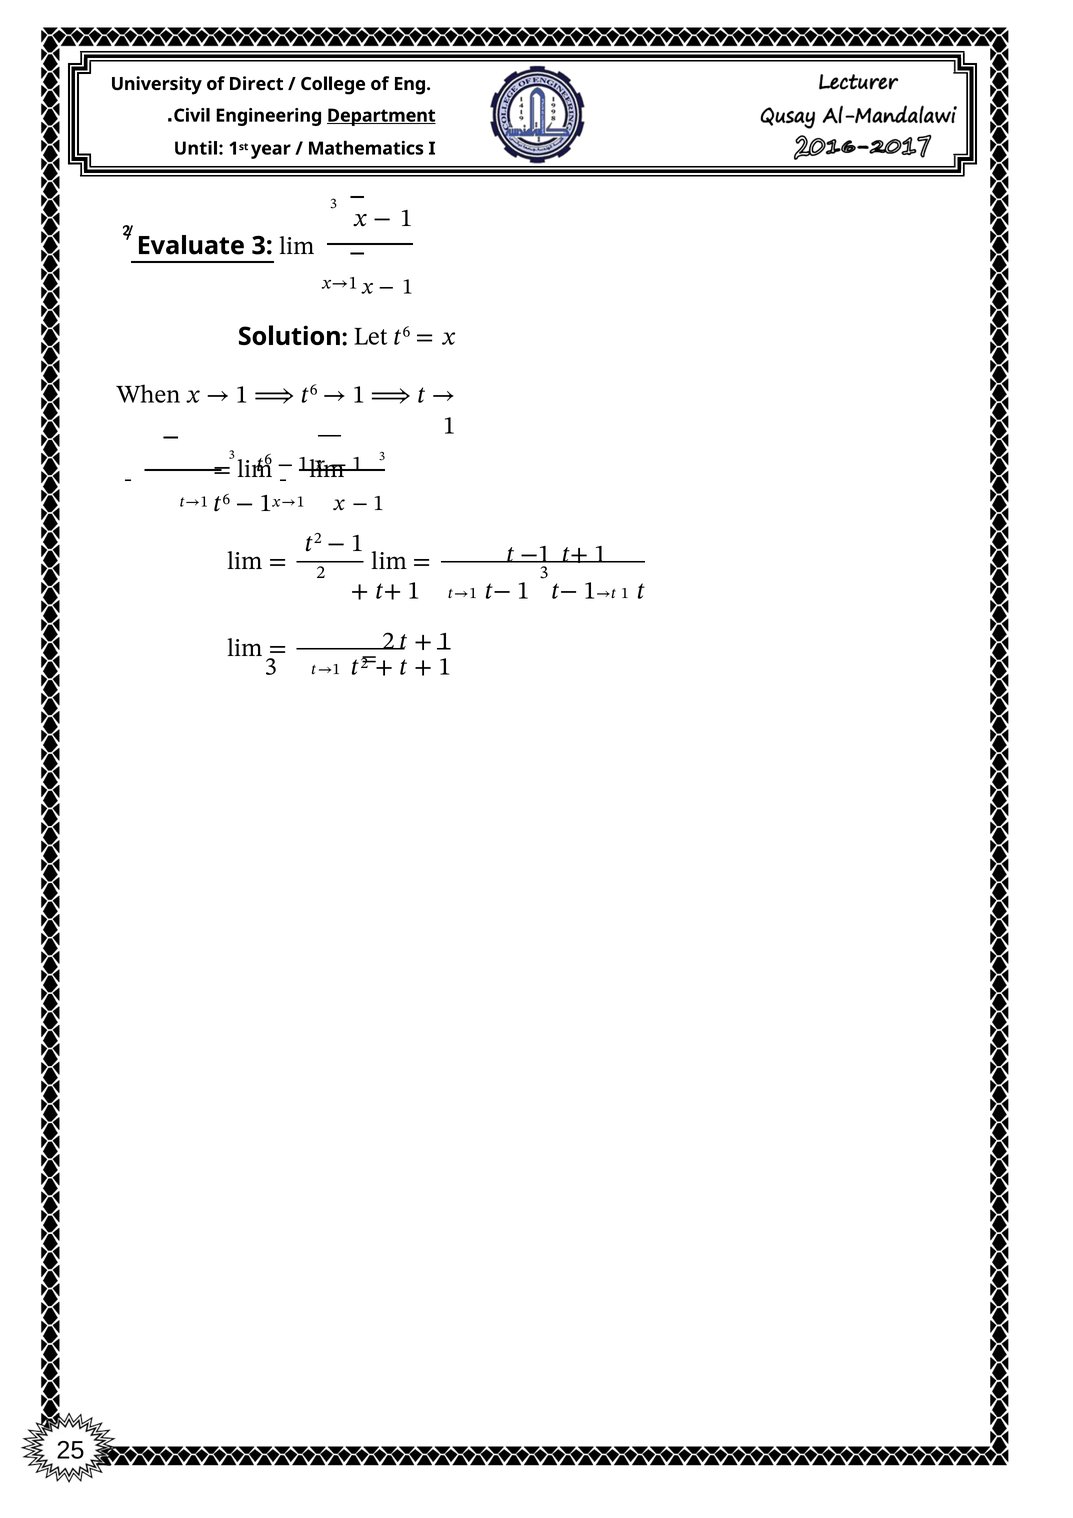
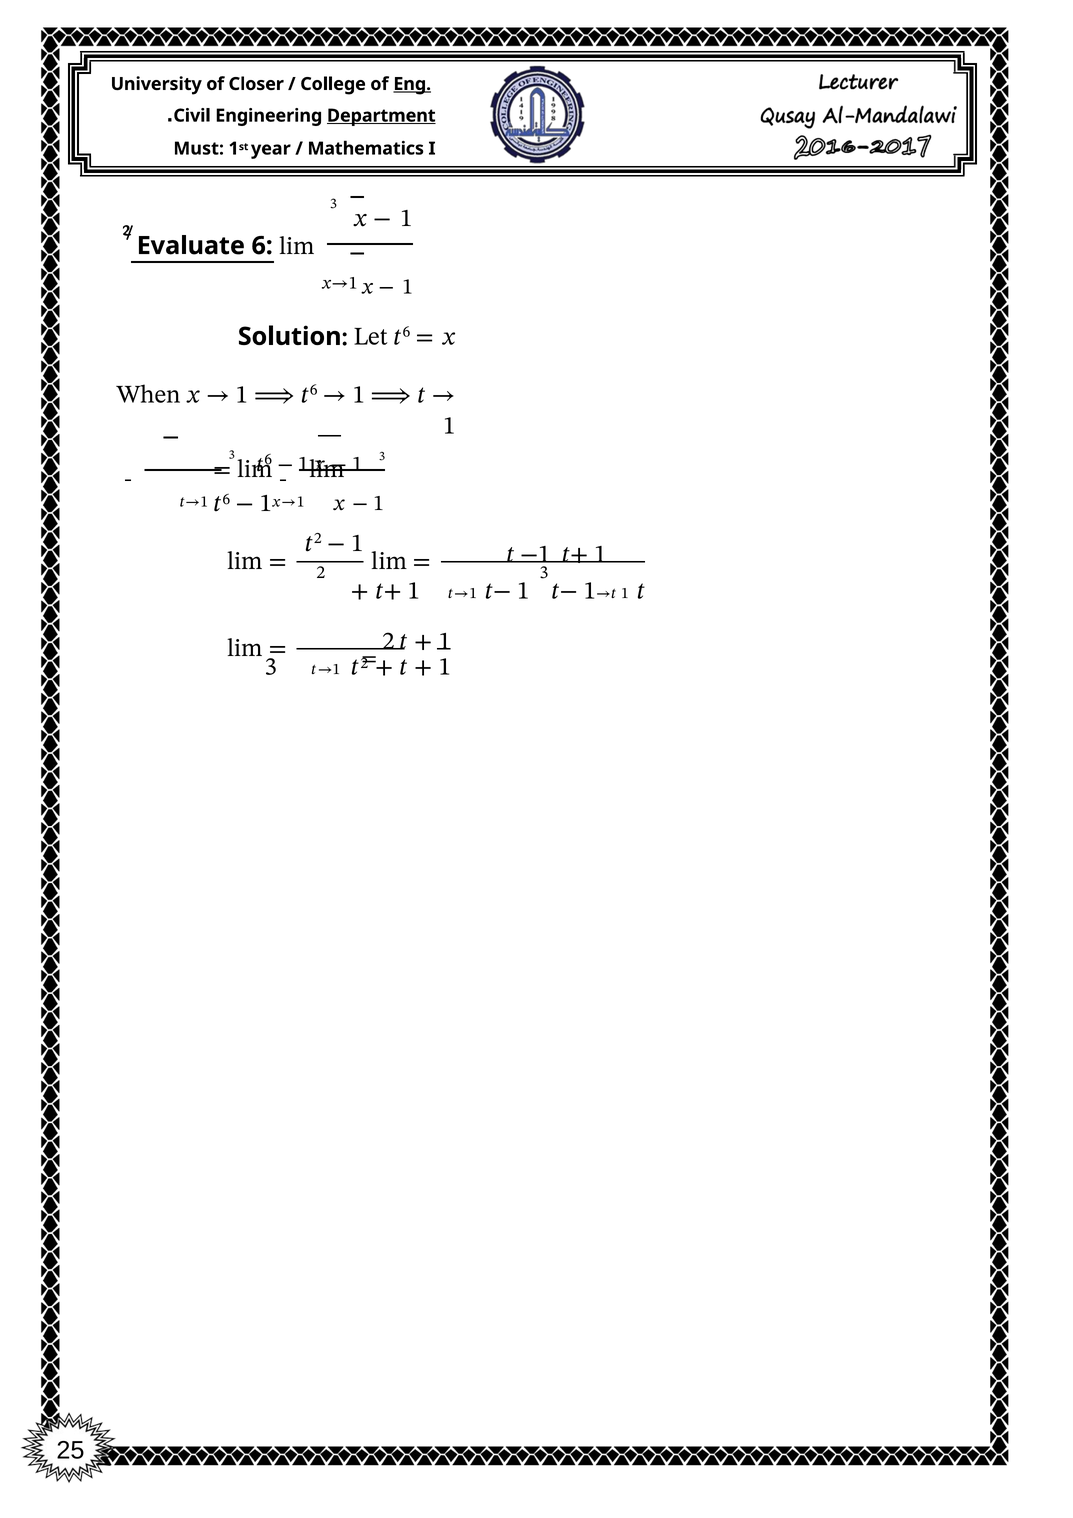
Direct: Direct -> Closer
Eng underline: none -> present
Until: Until -> Must
3 at (262, 246): 3 -> 6
